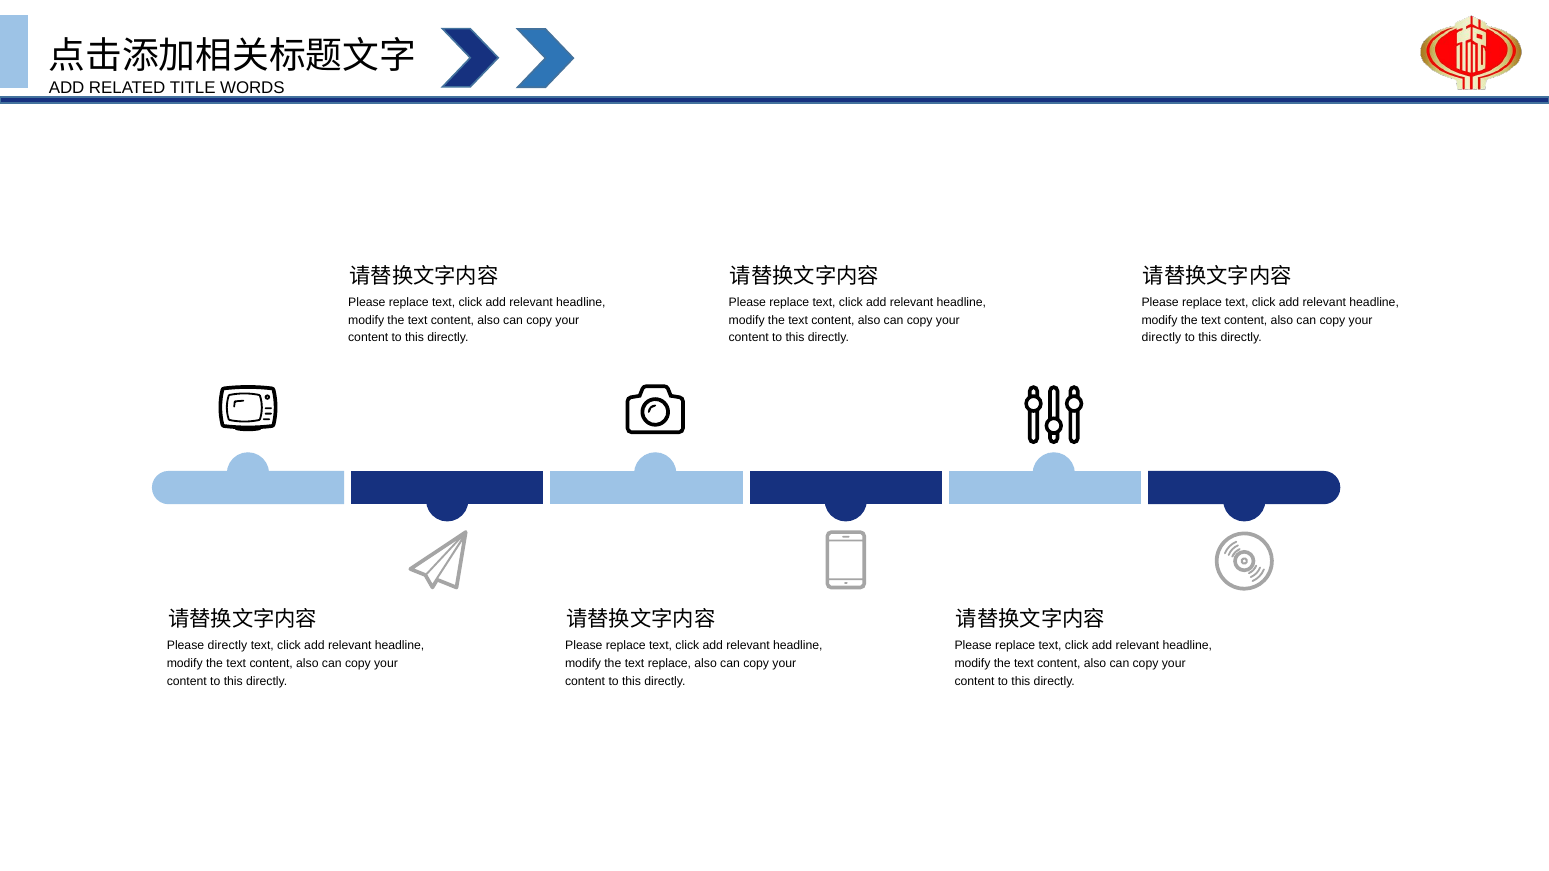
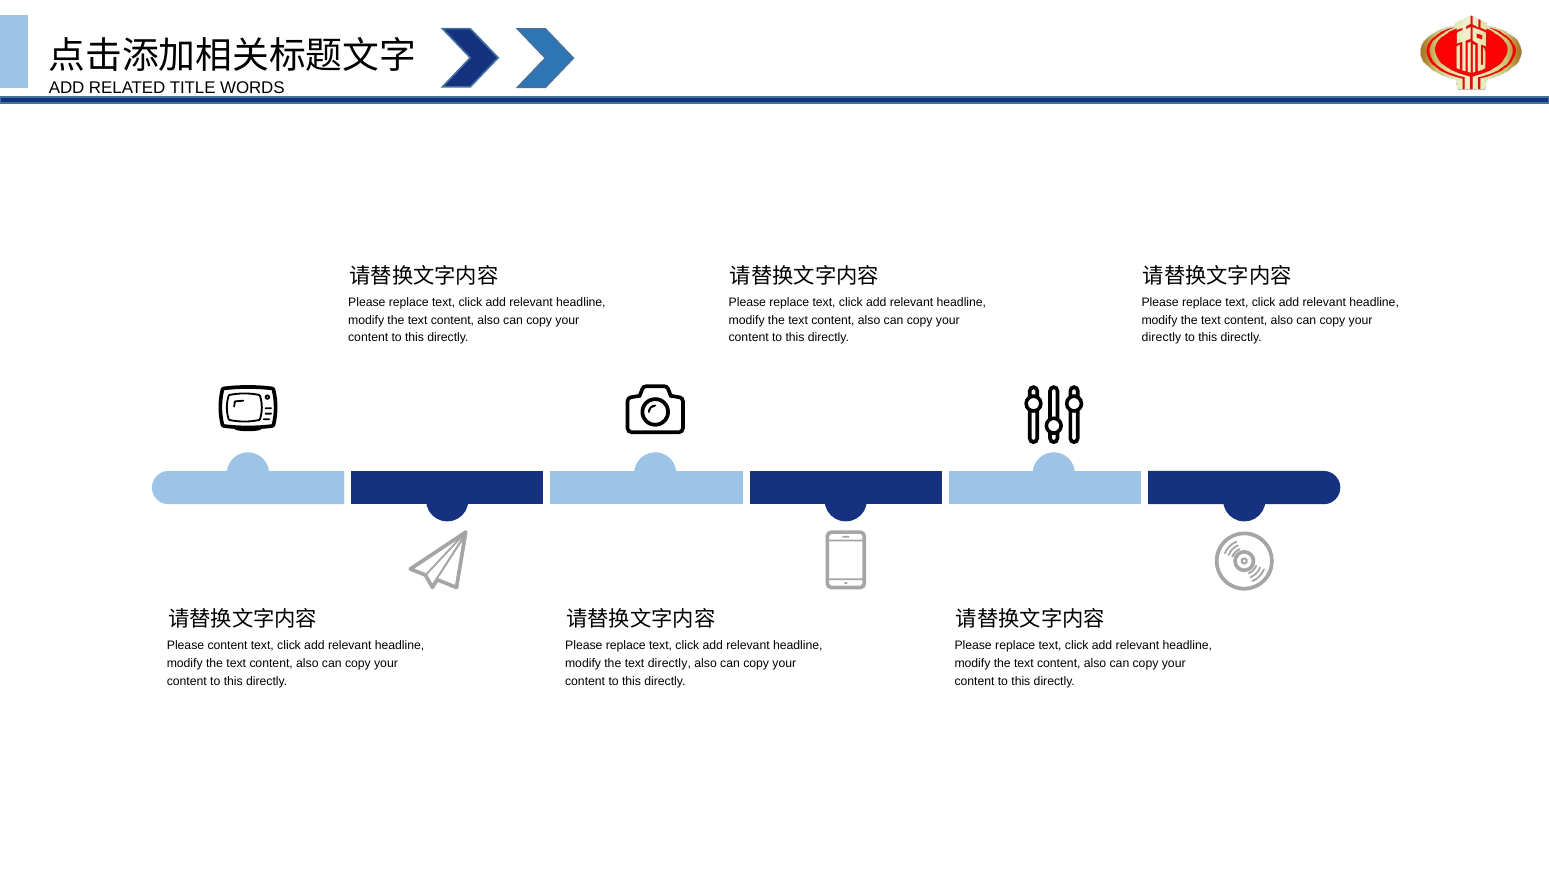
Please directly: directly -> content
text replace: replace -> directly
